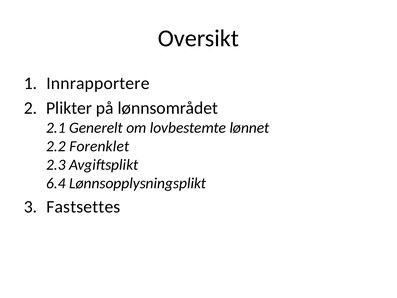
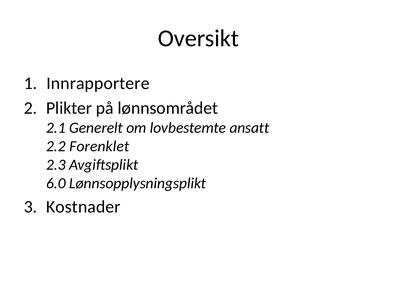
lønnet: lønnet -> ansatt
6.4: 6.4 -> 6.0
Fastsettes: Fastsettes -> Kostnader
